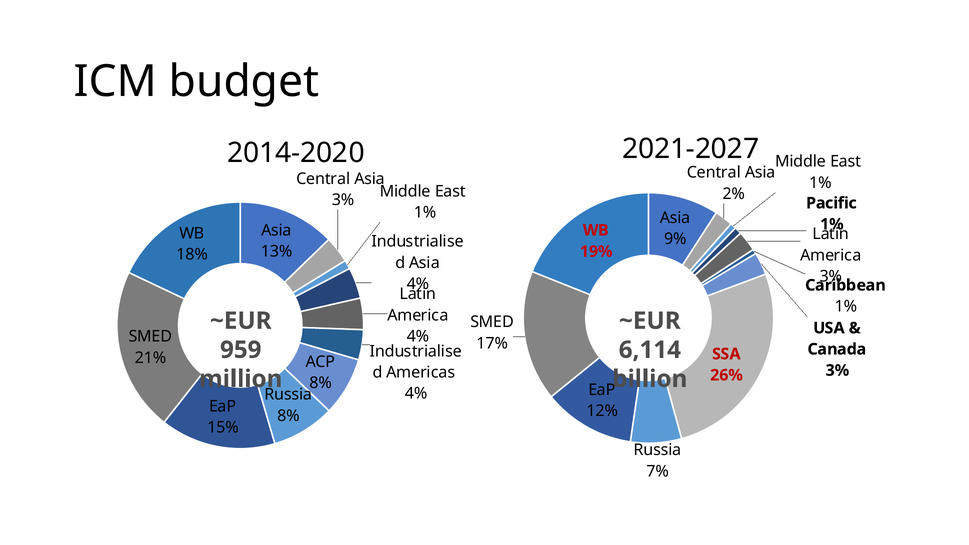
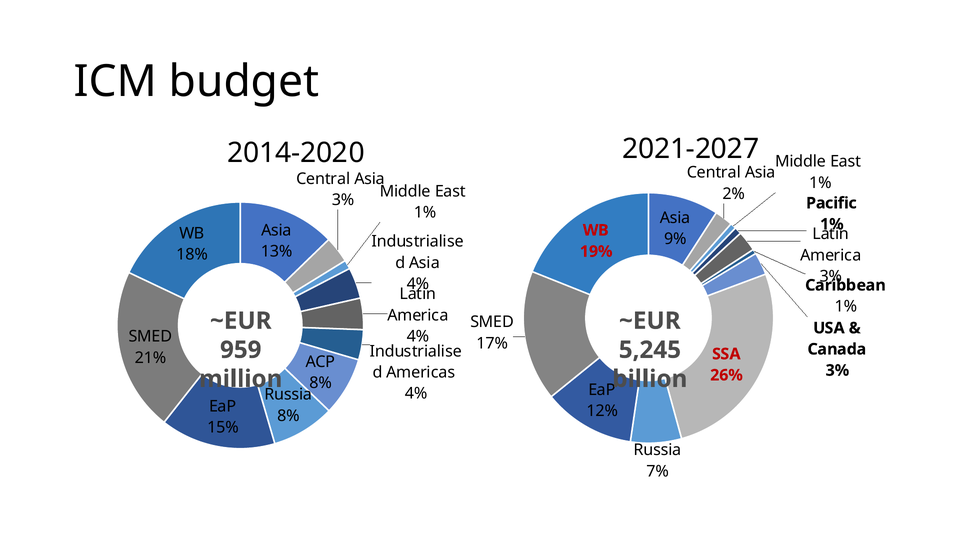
6,114: 6,114 -> 5,245
